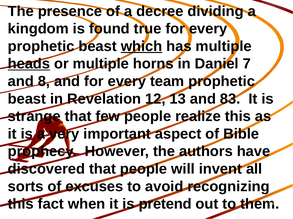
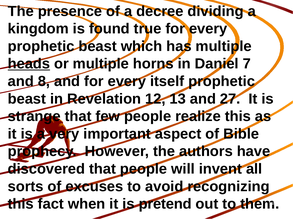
which underline: present -> none
team: team -> itself
83: 83 -> 27
